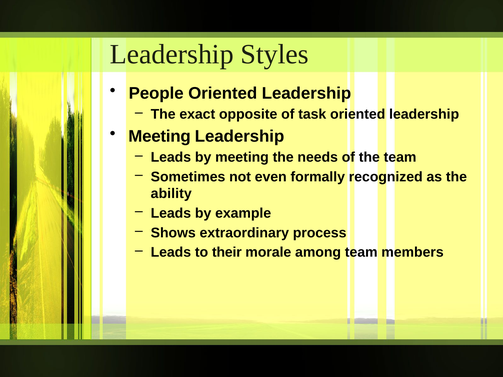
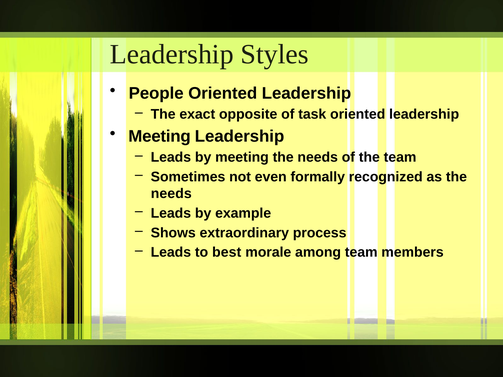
ability at (171, 194): ability -> needs
their: their -> best
